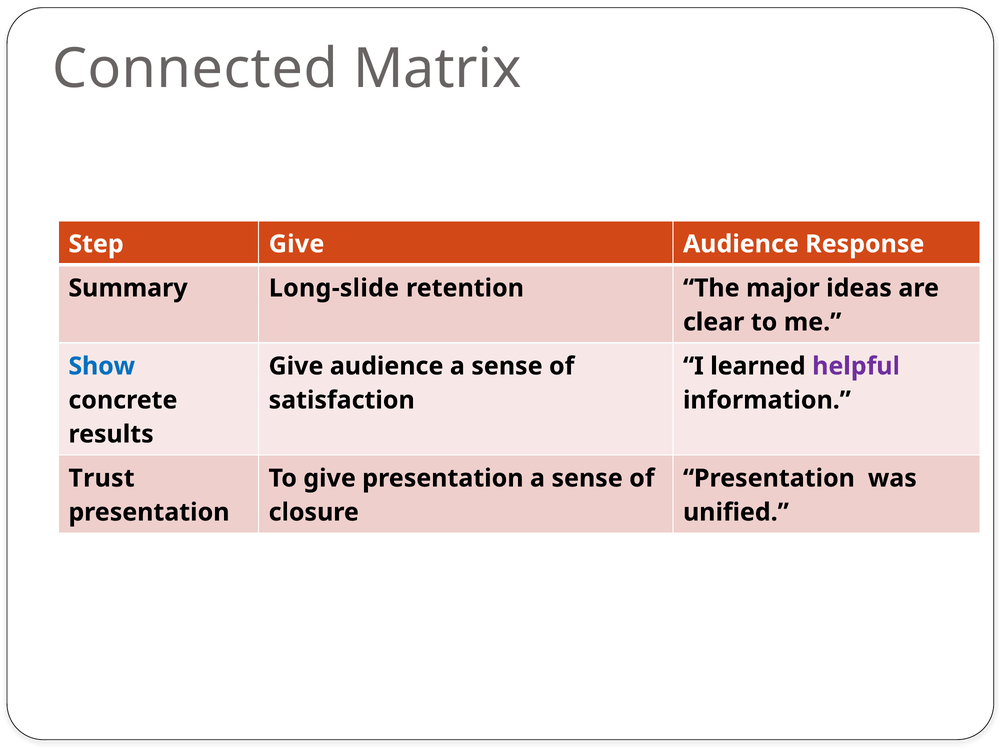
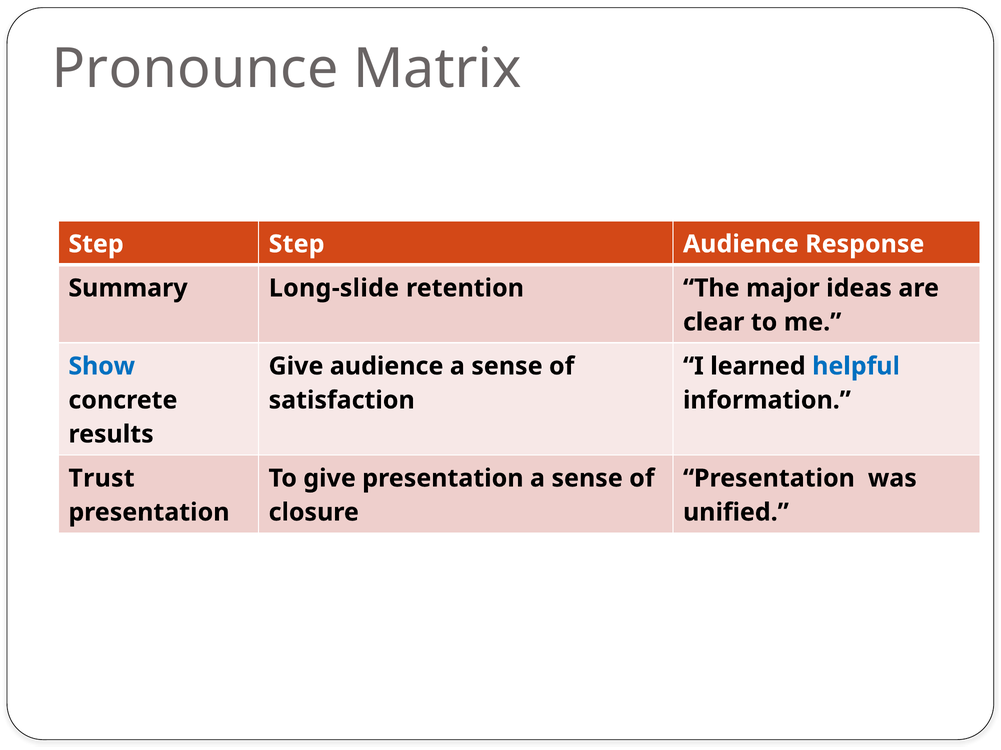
Connected: Connected -> Pronounce
Step Give: Give -> Step
helpful colour: purple -> blue
